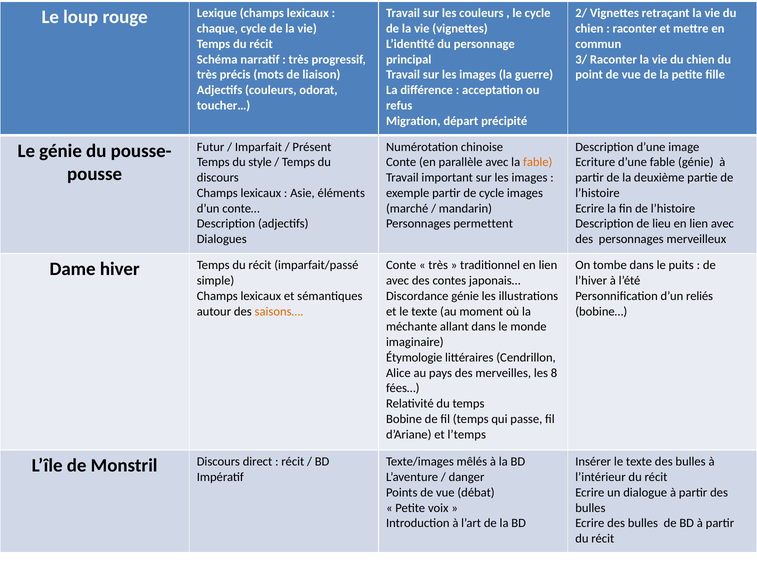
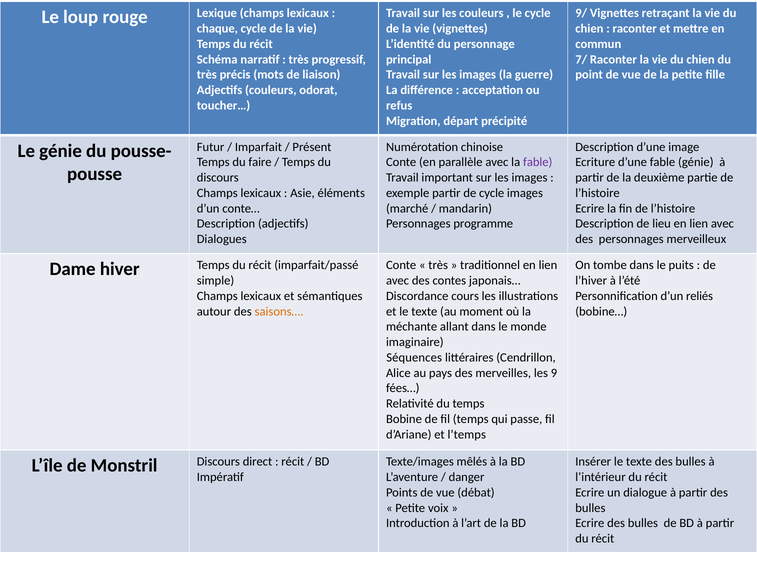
2/: 2/ -> 9/
3/: 3/ -> 7/
style: style -> faire
fable at (538, 162) colour: orange -> purple
permettent: permettent -> programme
Discordance génie: génie -> cours
Étymologie: Étymologie -> Séquences
8: 8 -> 9
